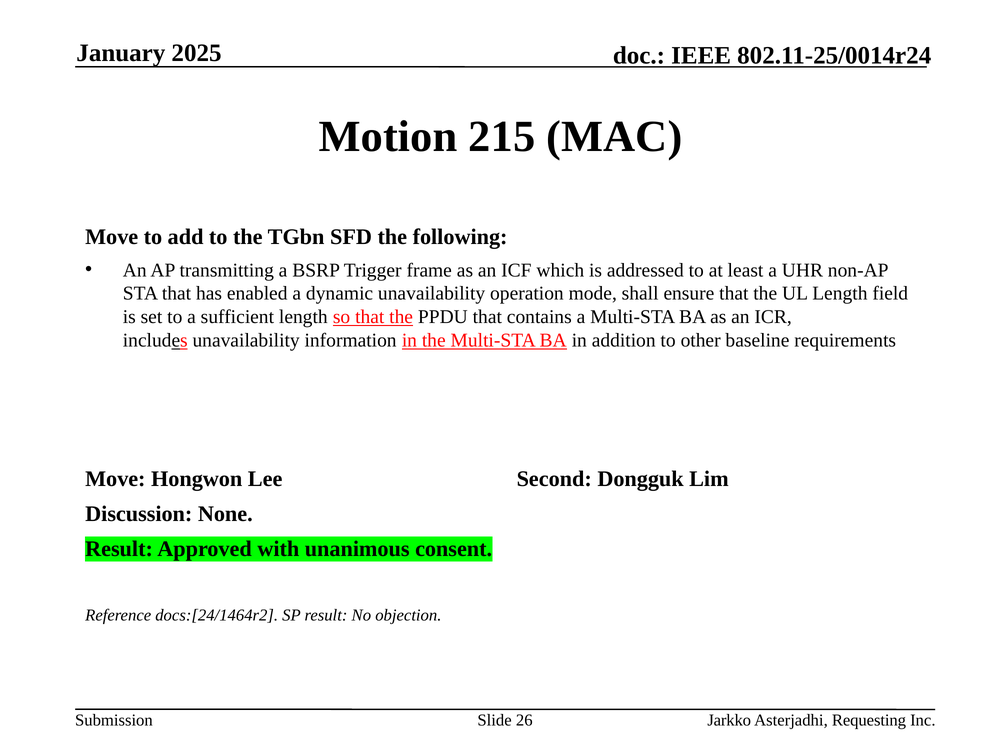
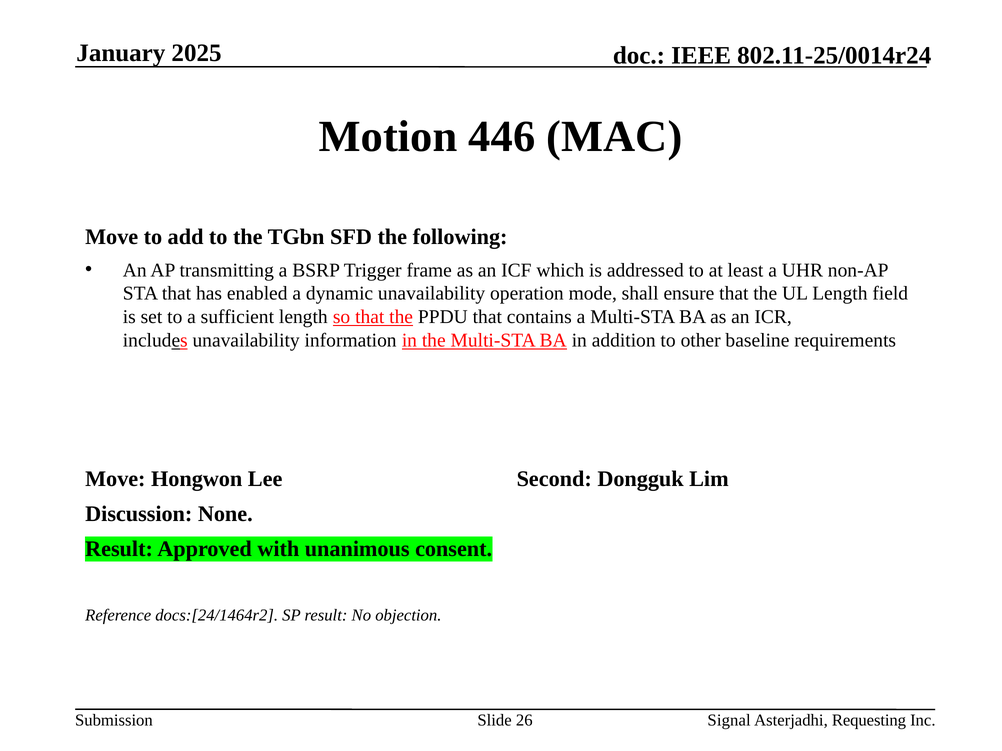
215: 215 -> 446
Jarkko: Jarkko -> Signal
